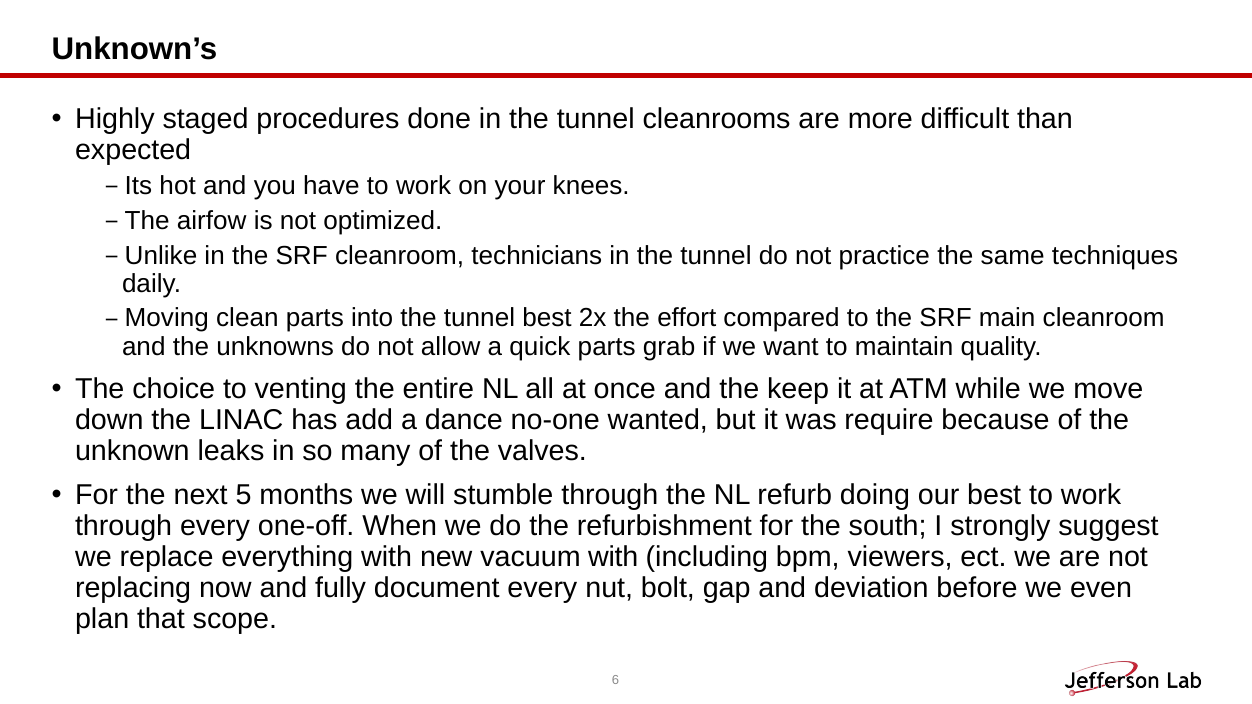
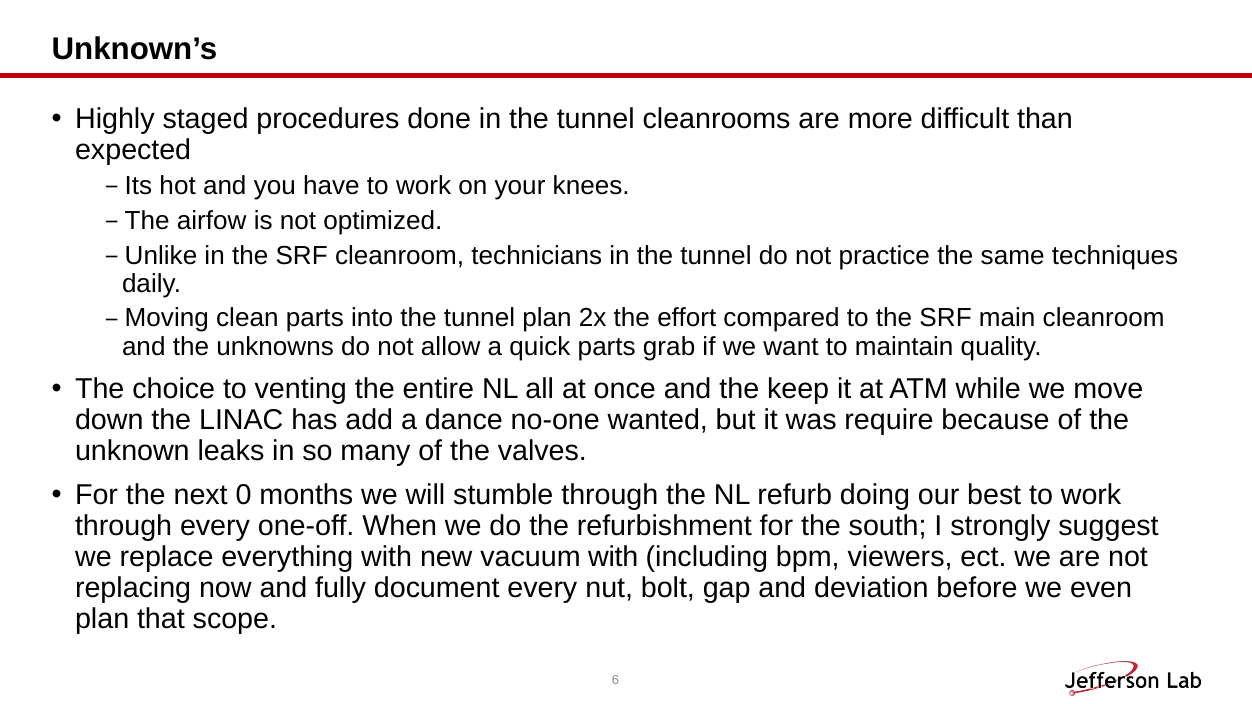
tunnel best: best -> plan
5: 5 -> 0
